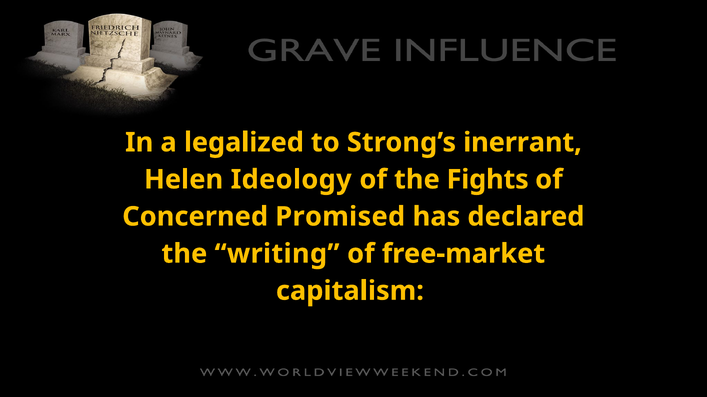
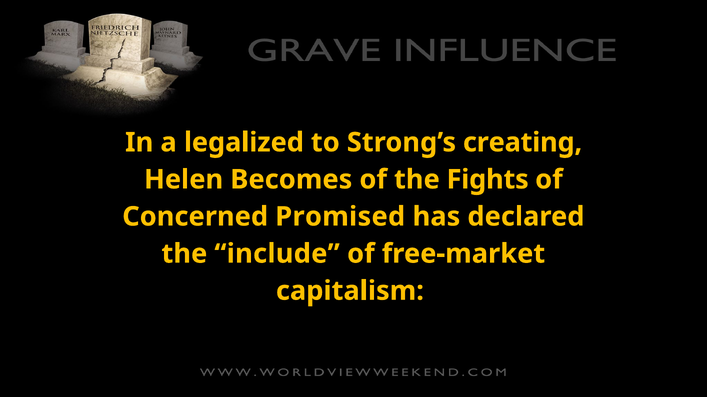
inerrant: inerrant -> creating
Ideology: Ideology -> Becomes
writing: writing -> include
